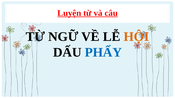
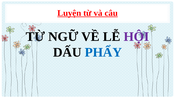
HỘI colour: orange -> purple
